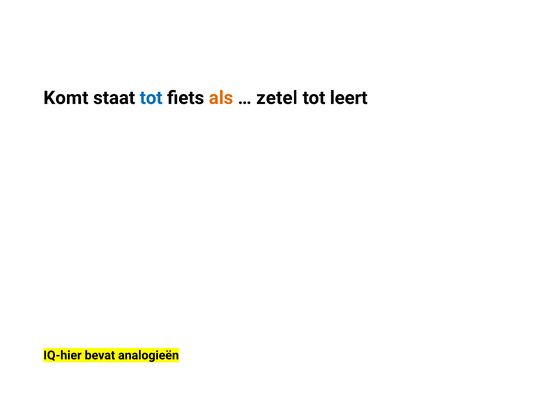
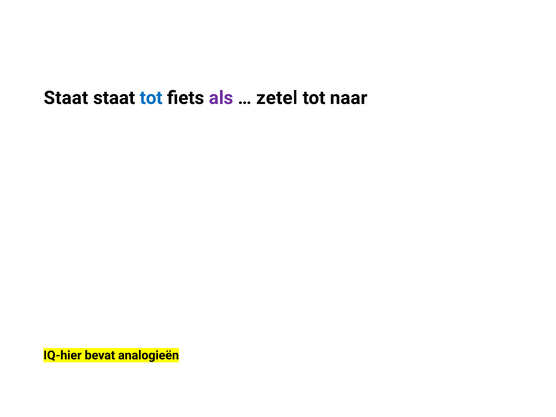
Komt at (66, 98): Komt -> Staat
als colour: orange -> purple
leert: leert -> naar
